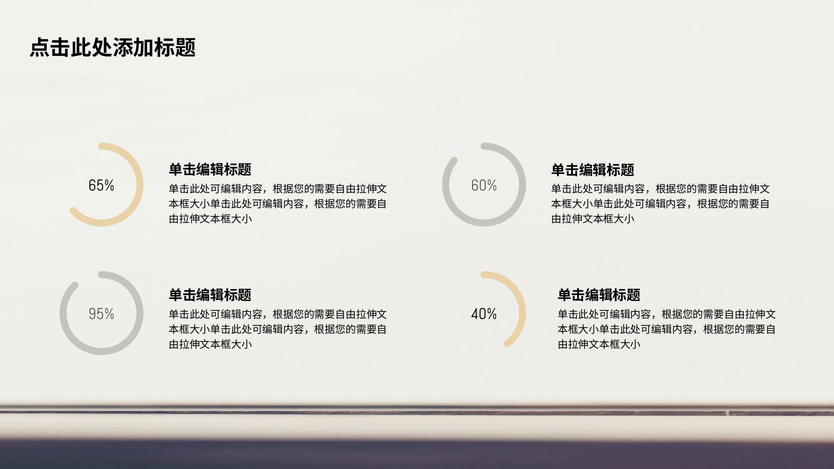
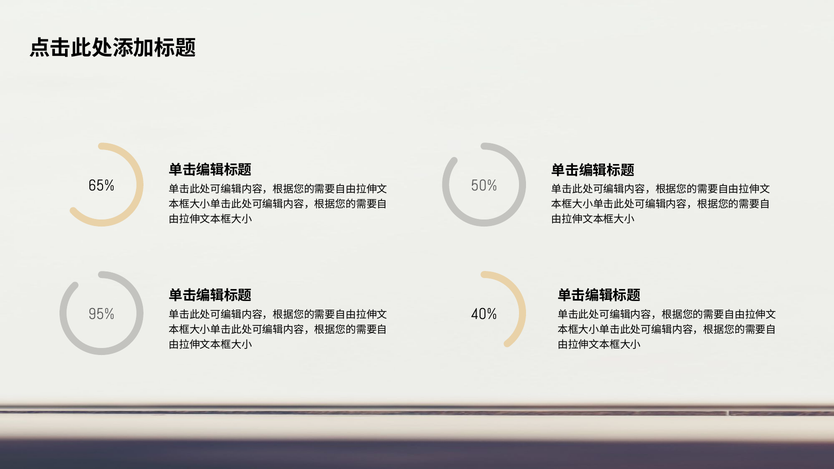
60%: 60% -> 50%
